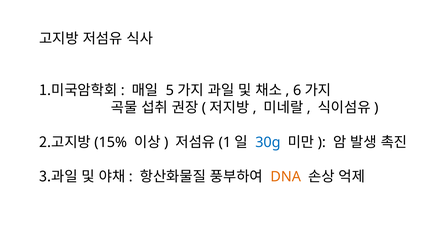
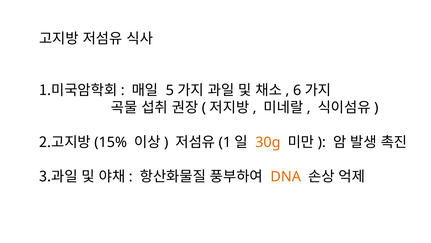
30g colour: blue -> orange
